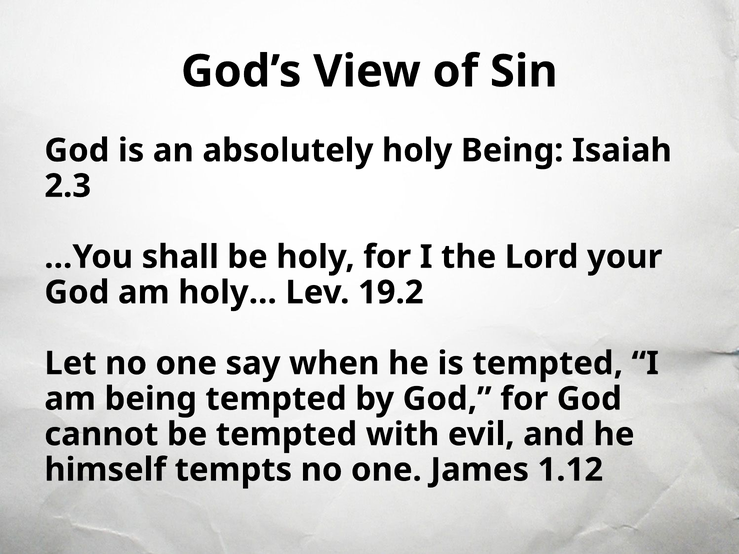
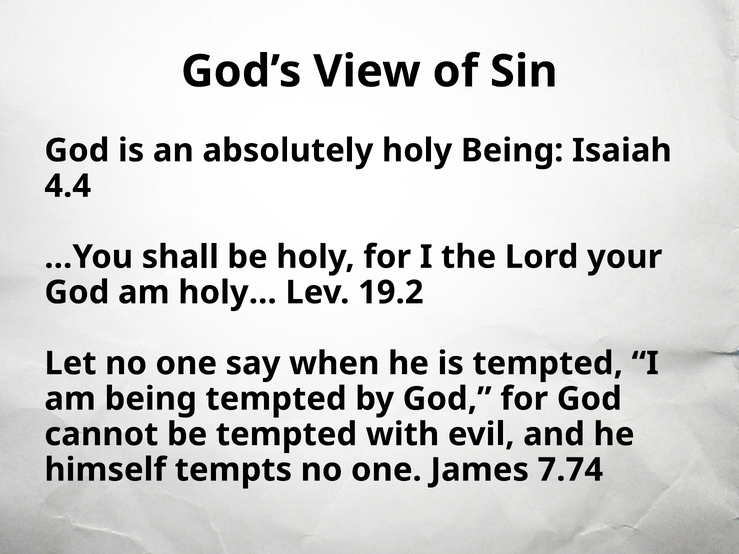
2.3: 2.3 -> 4.4
1.12: 1.12 -> 7.74
